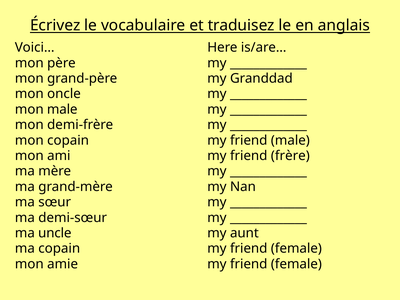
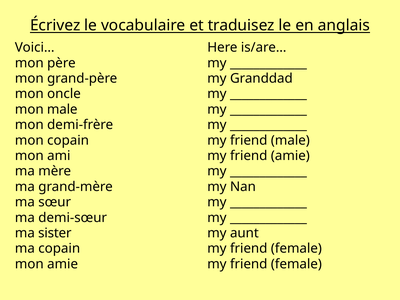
friend frère: frère -> amie
uncle: uncle -> sister
